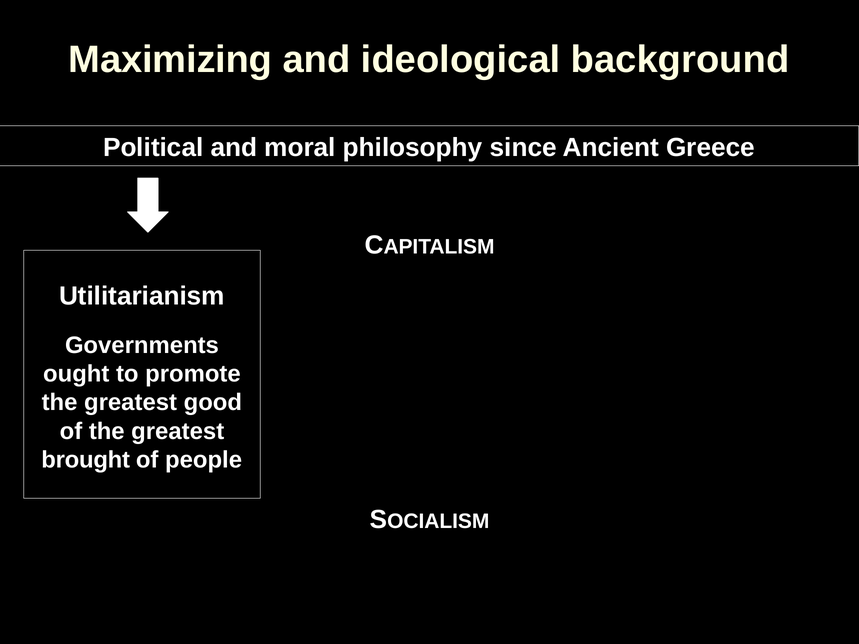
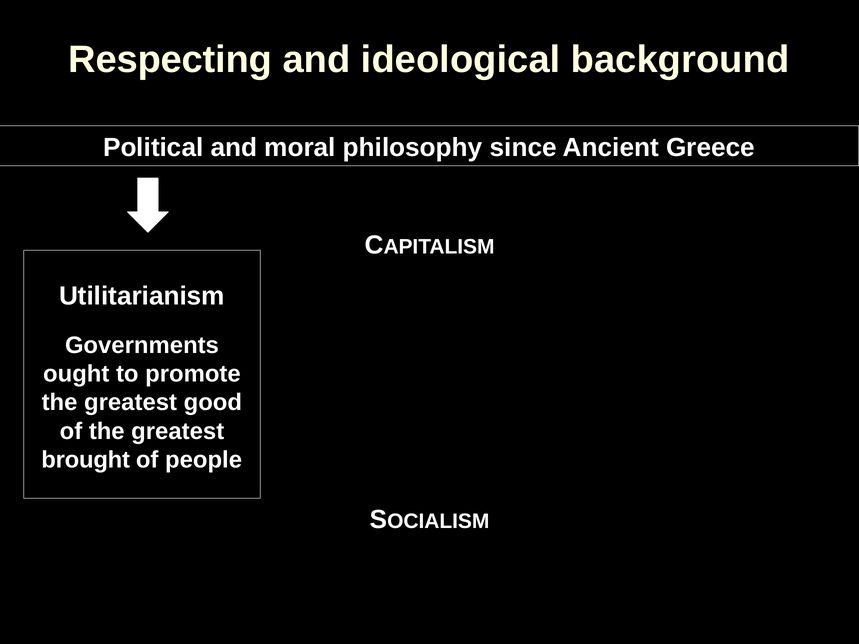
Maximizing: Maximizing -> Respecting
